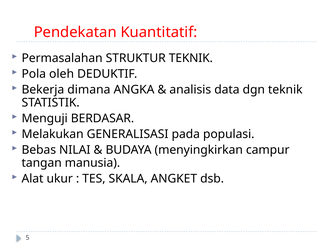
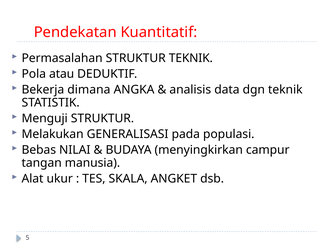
oleh: oleh -> atau
Menguji BERDASAR: BERDASAR -> STRUKTUR
